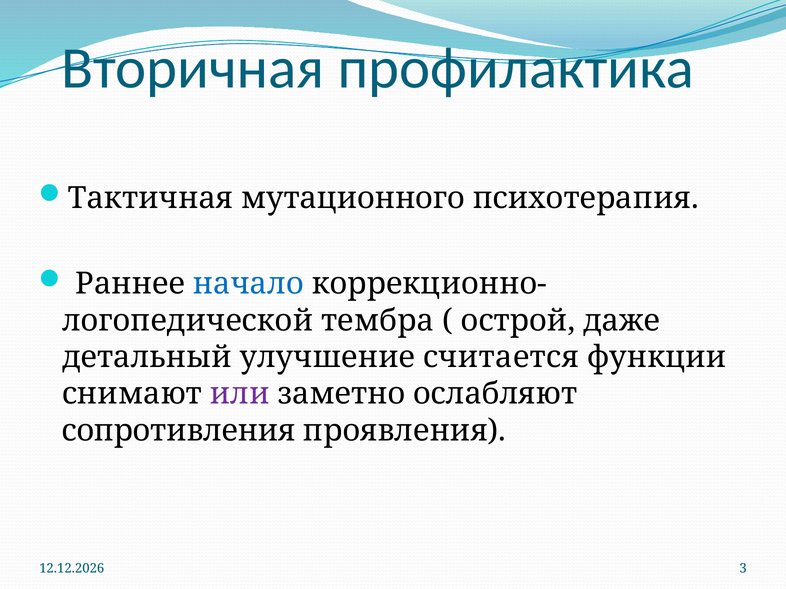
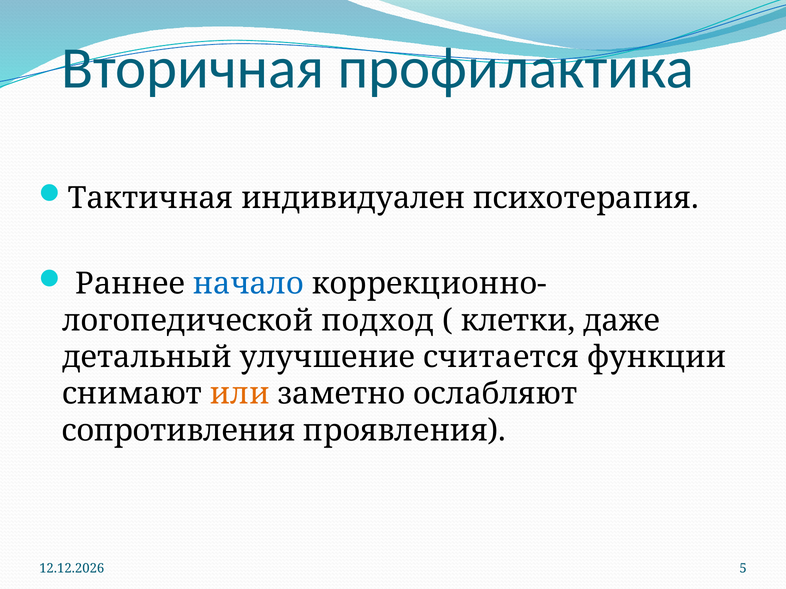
мутационного: мутационного -> индивидуален
тембра: тембра -> подход
острой: острой -> клетки
или colour: purple -> orange
3: 3 -> 5
